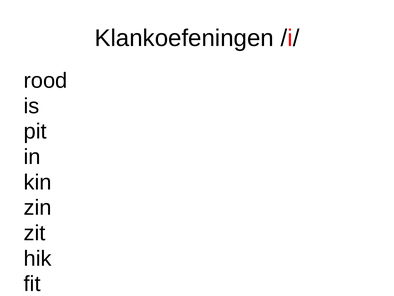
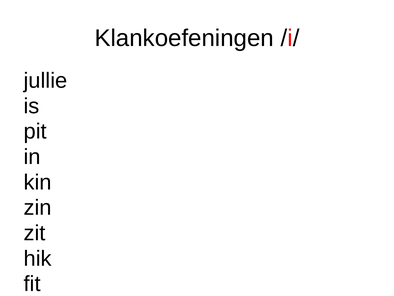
rood: rood -> jullie
